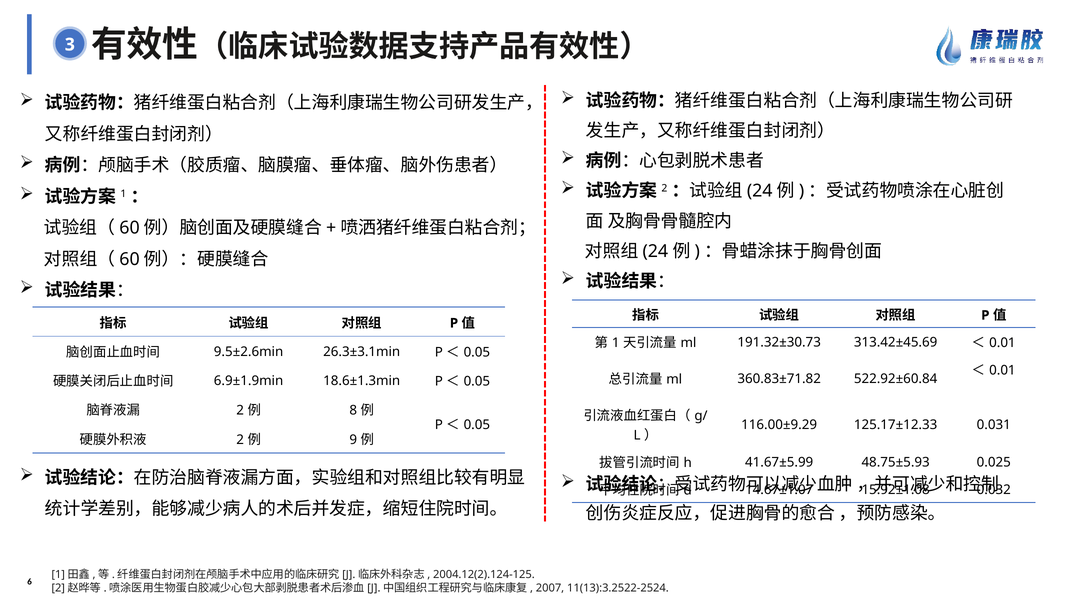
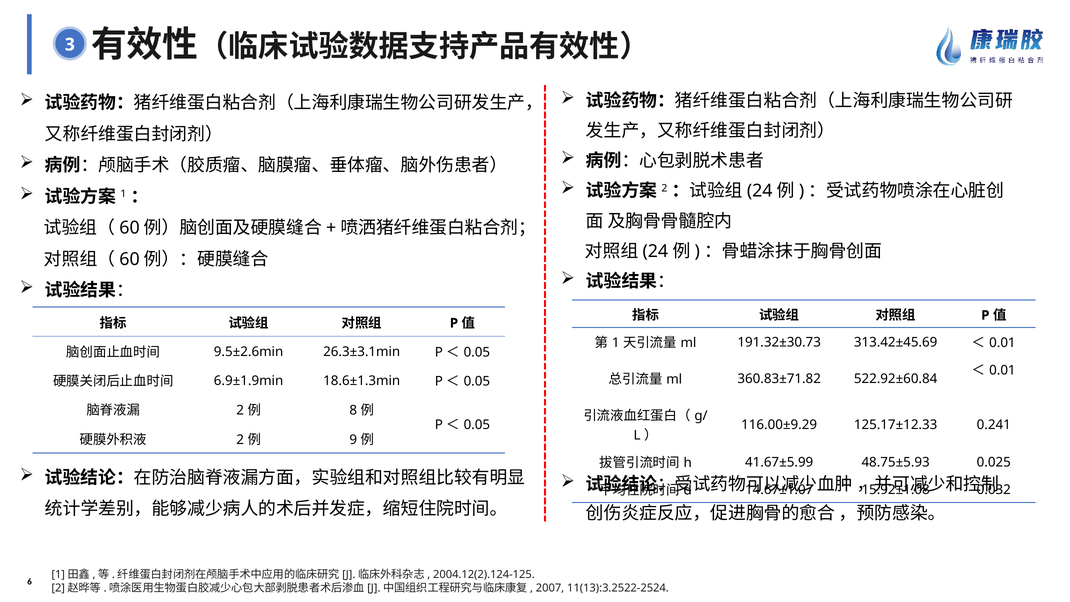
0.031: 0.031 -> 0.241
